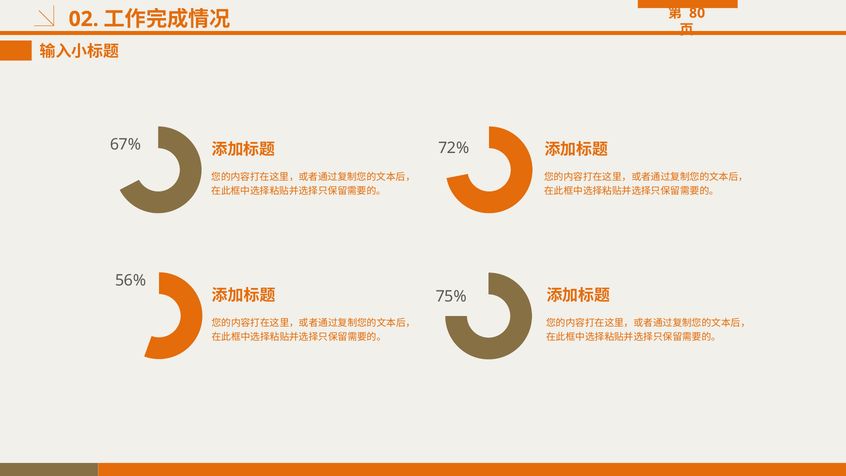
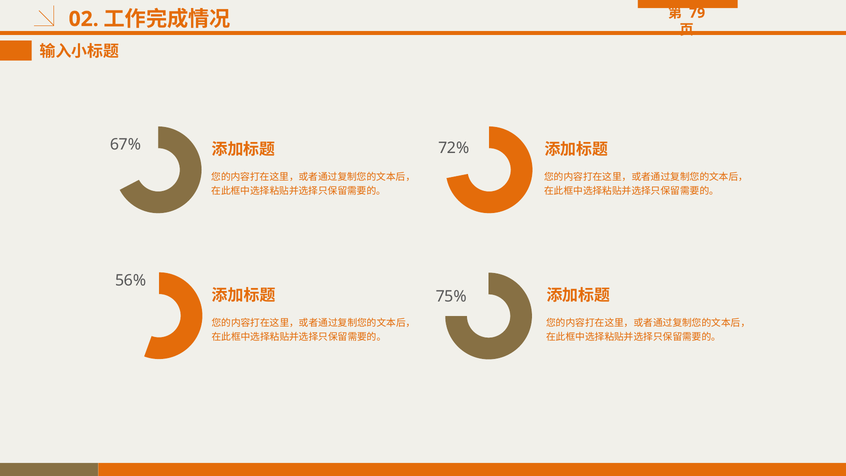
80: 80 -> 79
